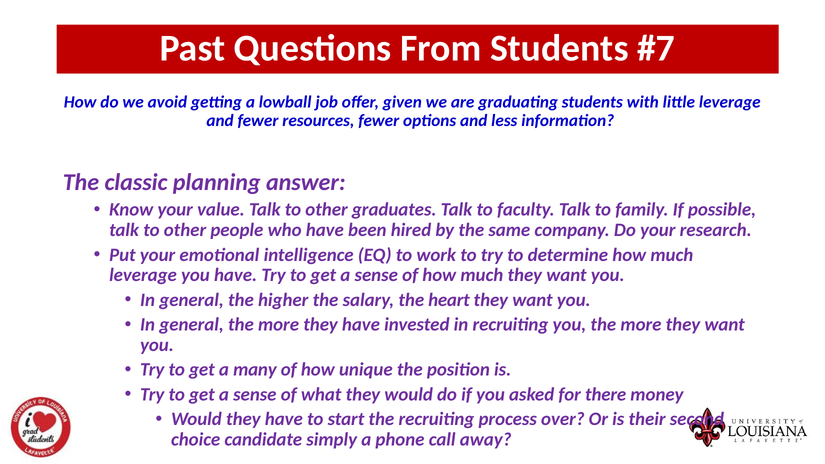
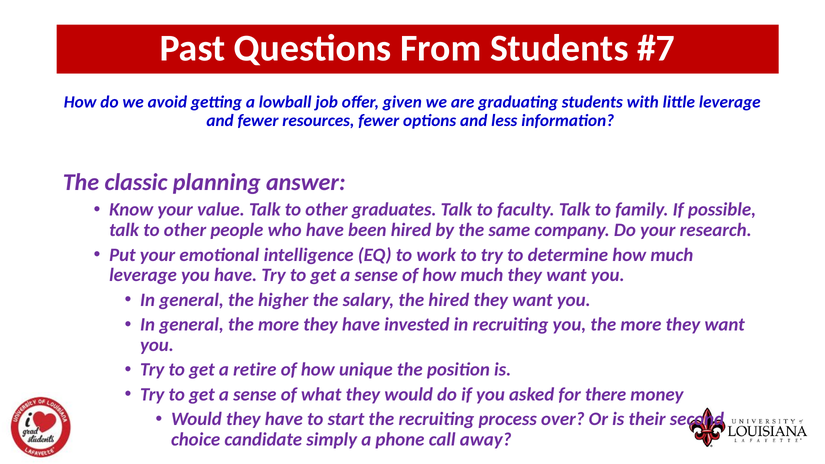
the heart: heart -> hired
many: many -> retire
